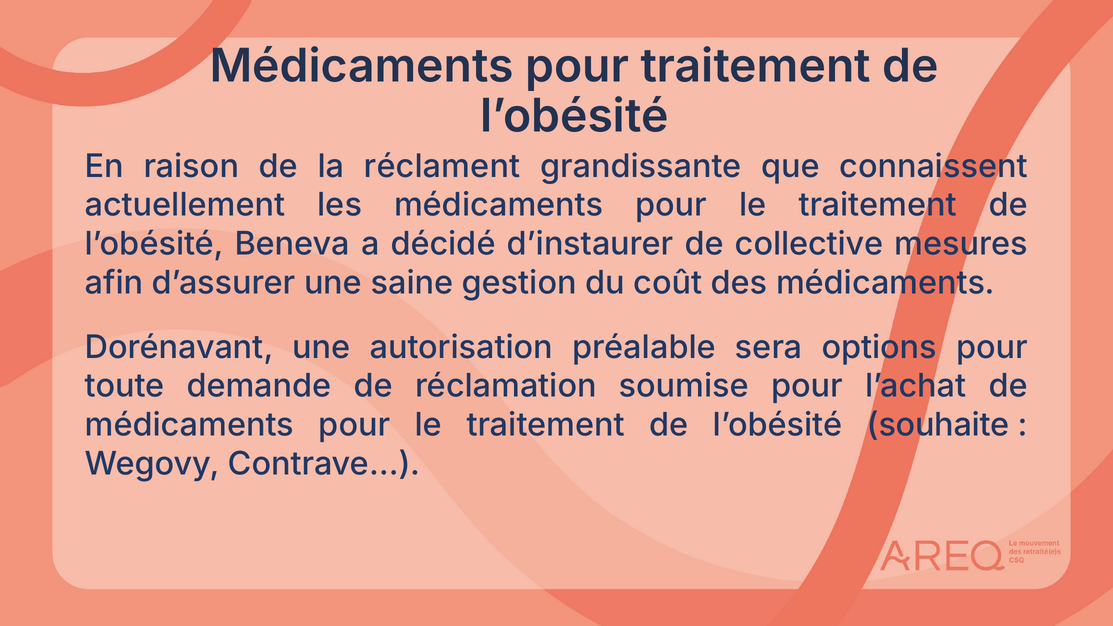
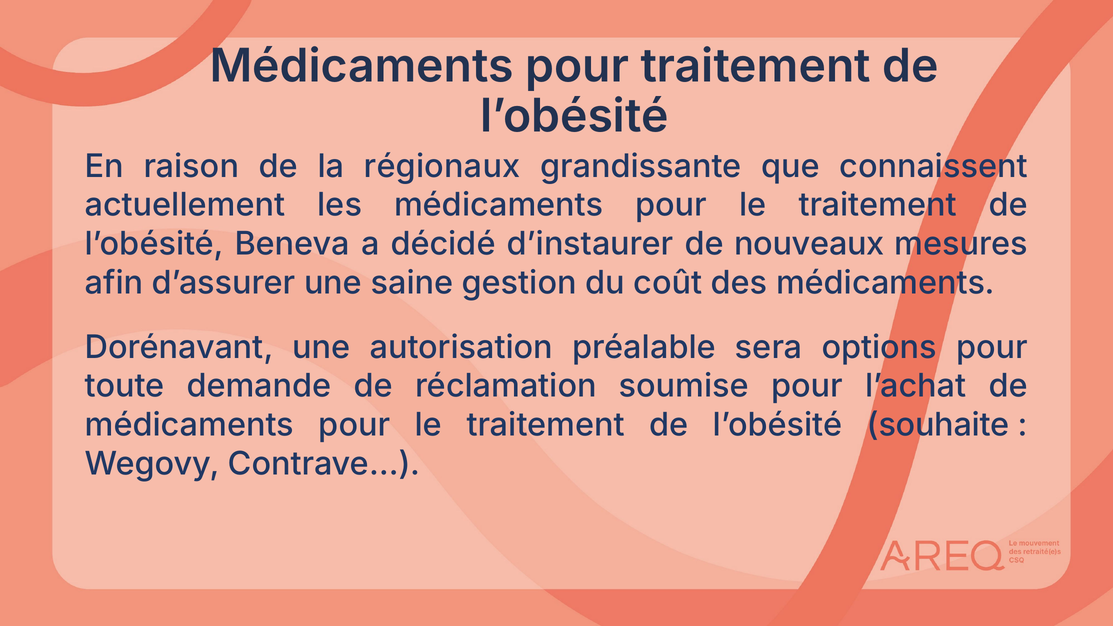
réclament: réclament -> régionaux
collective: collective -> nouveaux
